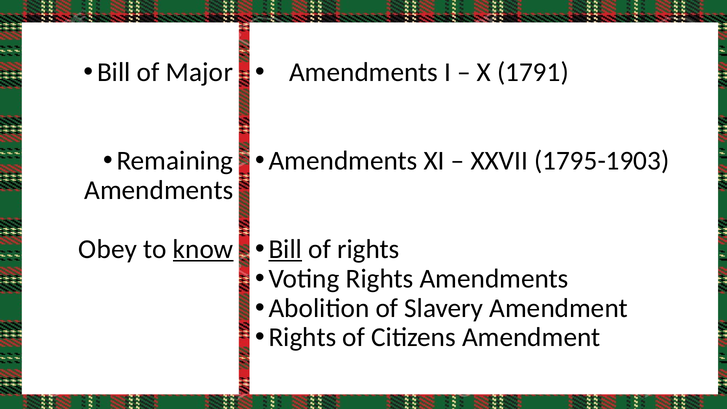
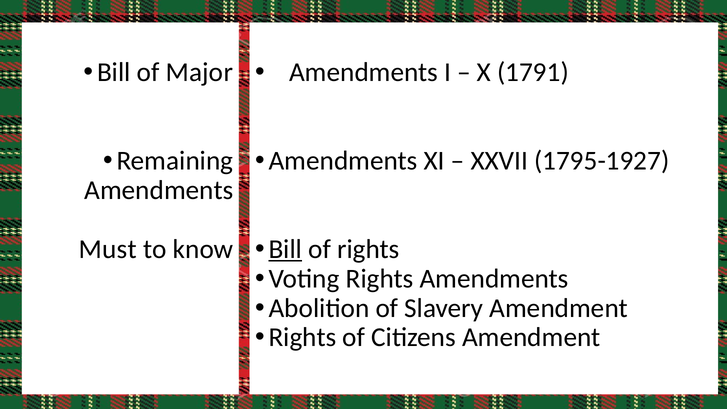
1795-1903: 1795-1903 -> 1795-1927
Obey: Obey -> Must
know underline: present -> none
